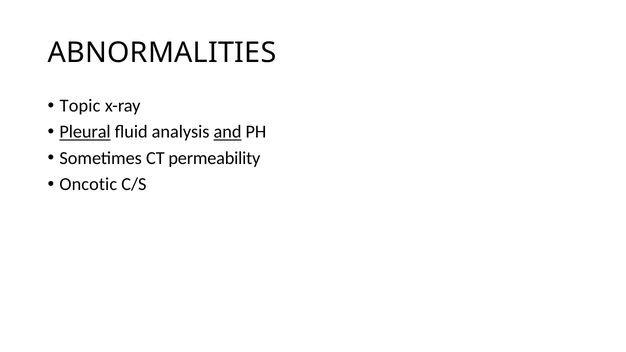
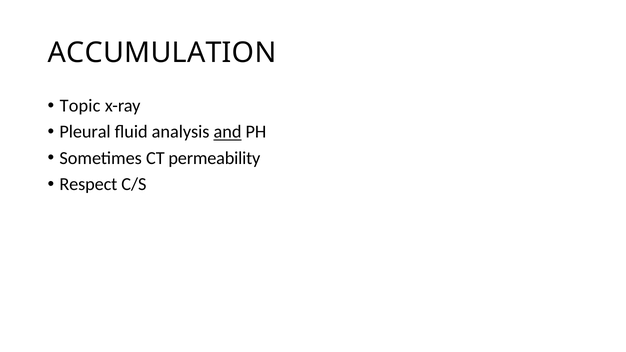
ABNORMALITIES: ABNORMALITIES -> ACCUMULATION
Pleural underline: present -> none
Oncotic: Oncotic -> Respect
